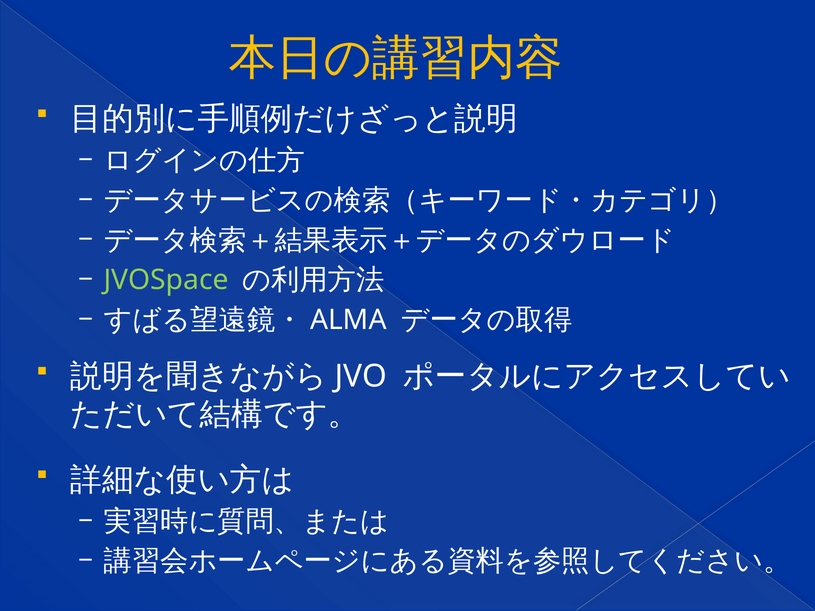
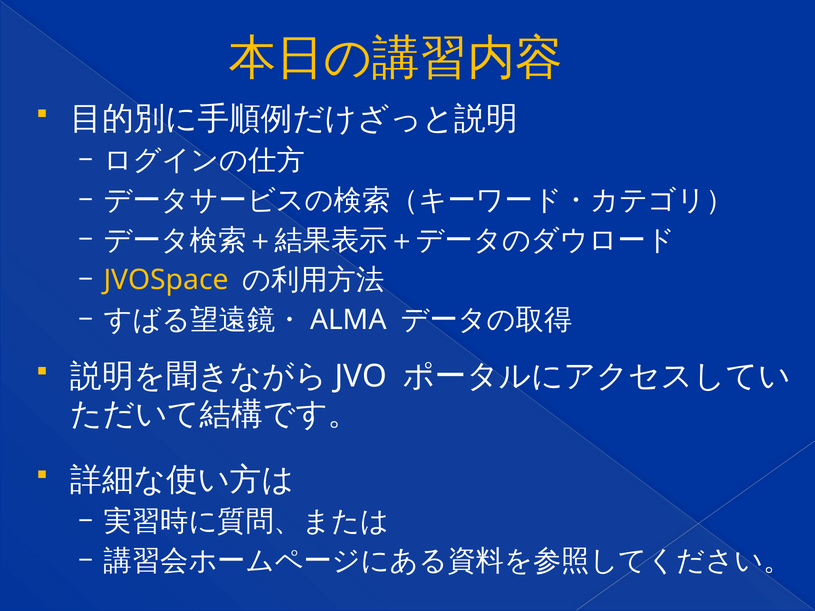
JVOSpace colour: light green -> yellow
